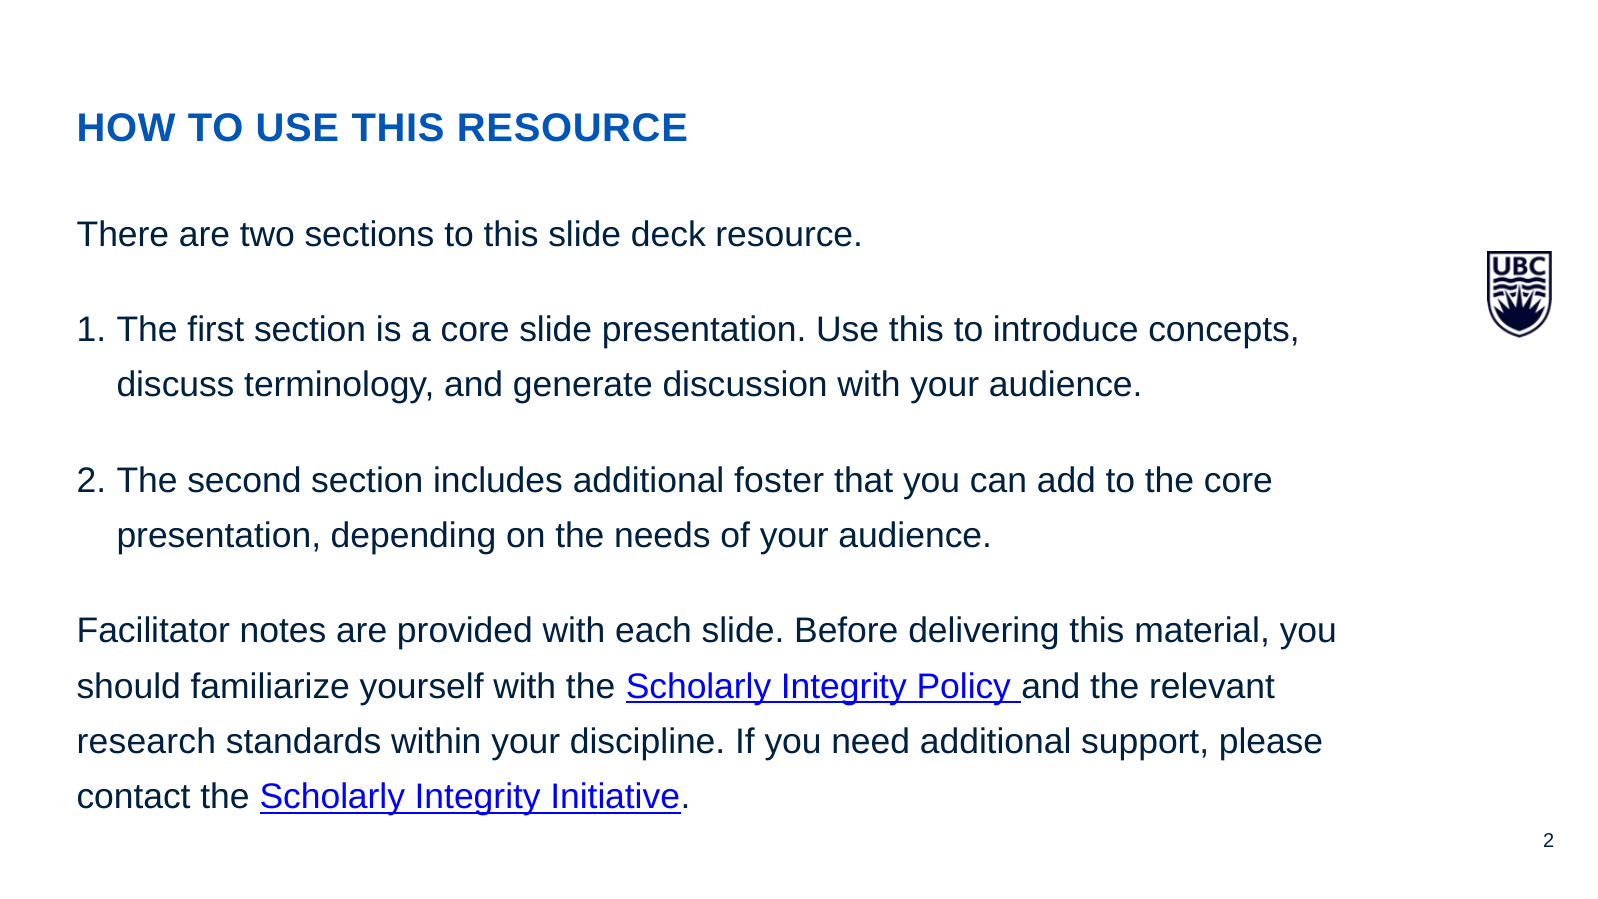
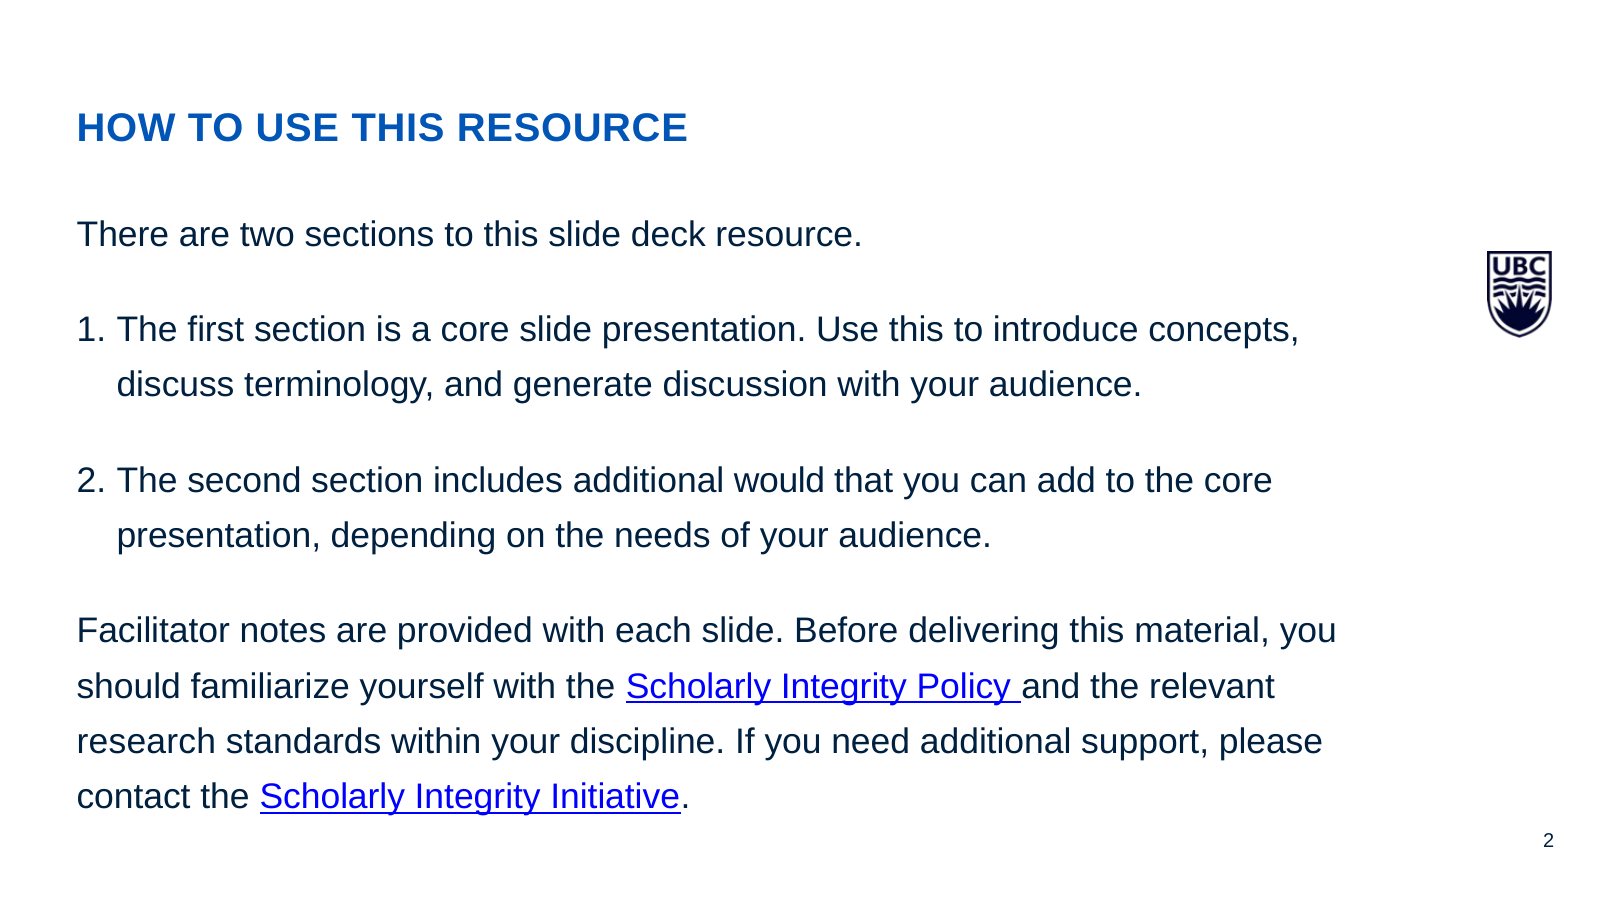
foster: foster -> would
